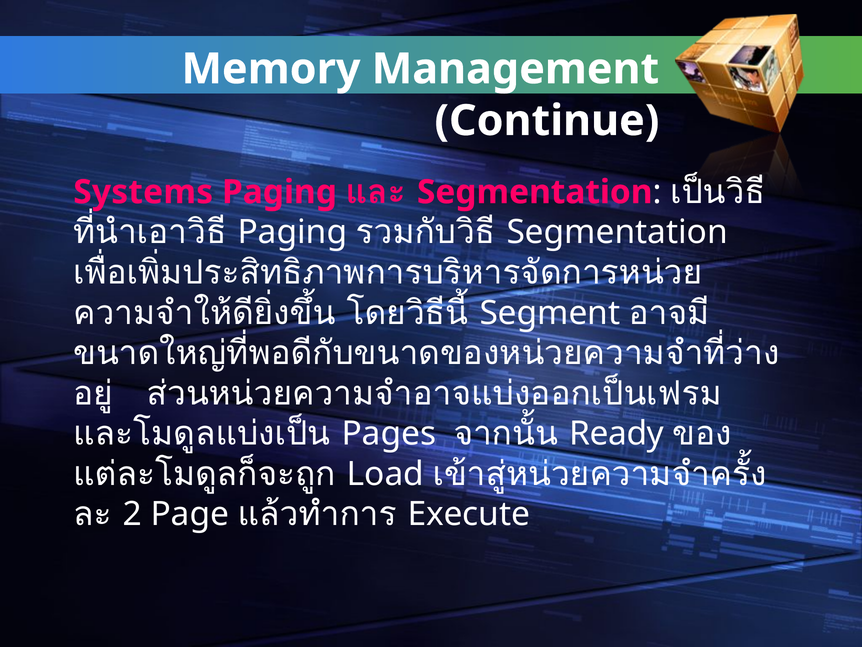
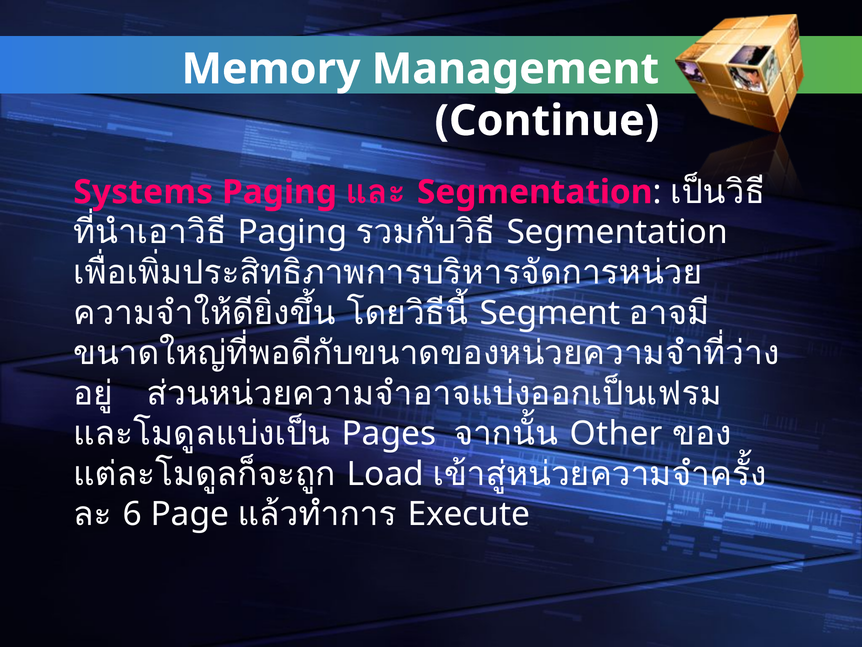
Ready: Ready -> Other
2: 2 -> 6
